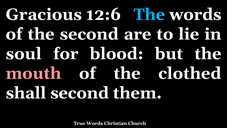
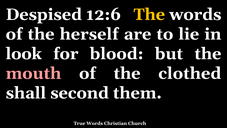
Gracious: Gracious -> Despised
The at (149, 15) colour: light blue -> yellow
the second: second -> herself
soul: soul -> look
